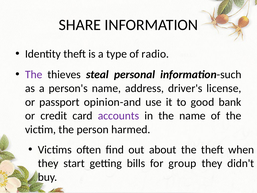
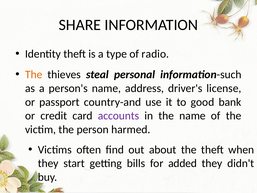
The at (34, 74) colour: purple -> orange
opinion-and: opinion-and -> country-and
group: group -> added
